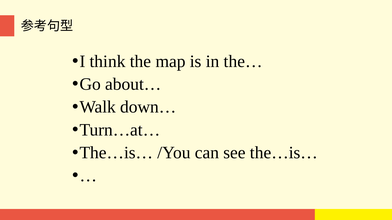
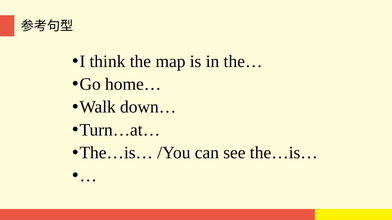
about…: about… -> home…
